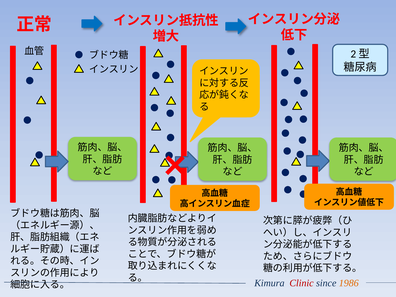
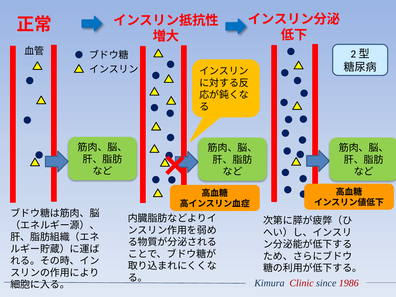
1986 colour: orange -> red
